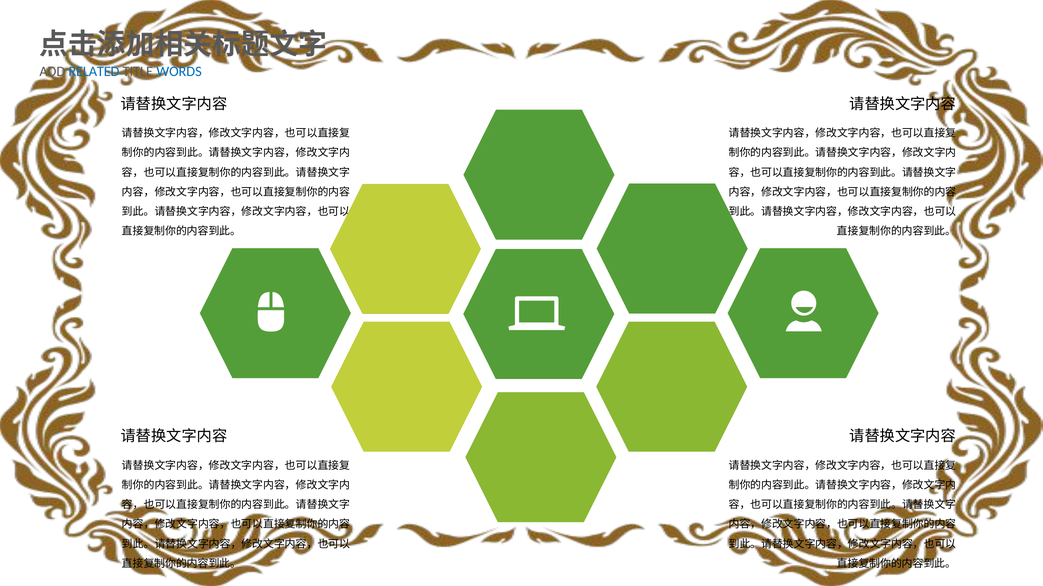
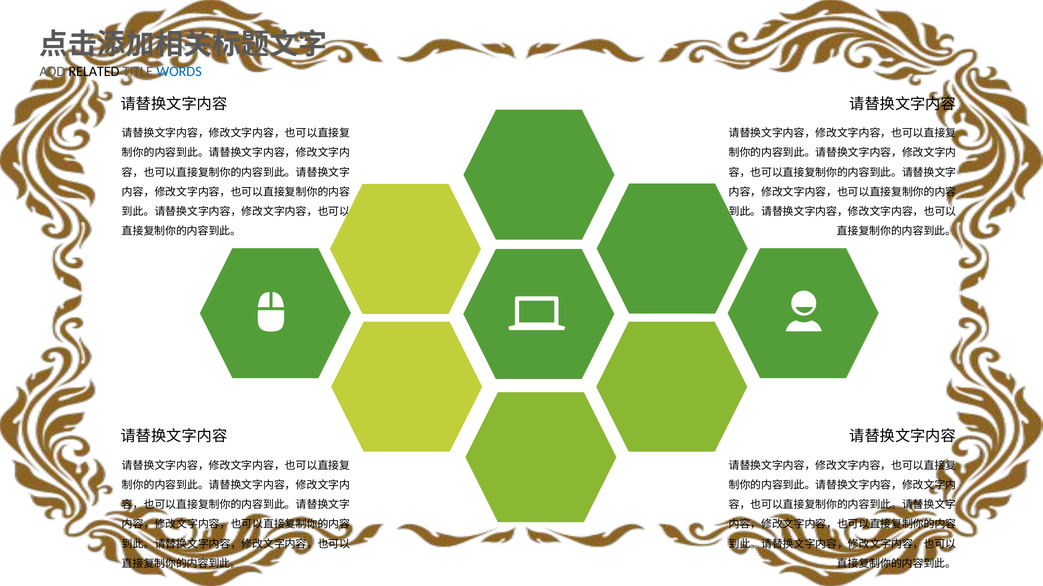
RELATED colour: blue -> black
